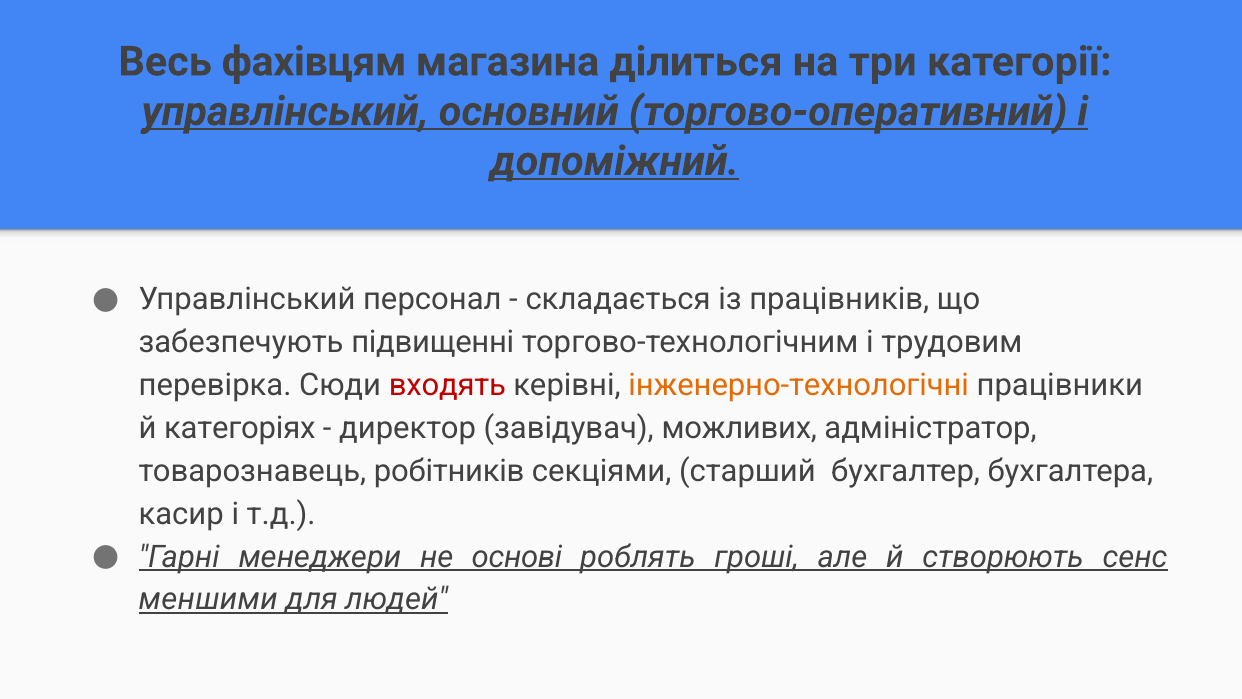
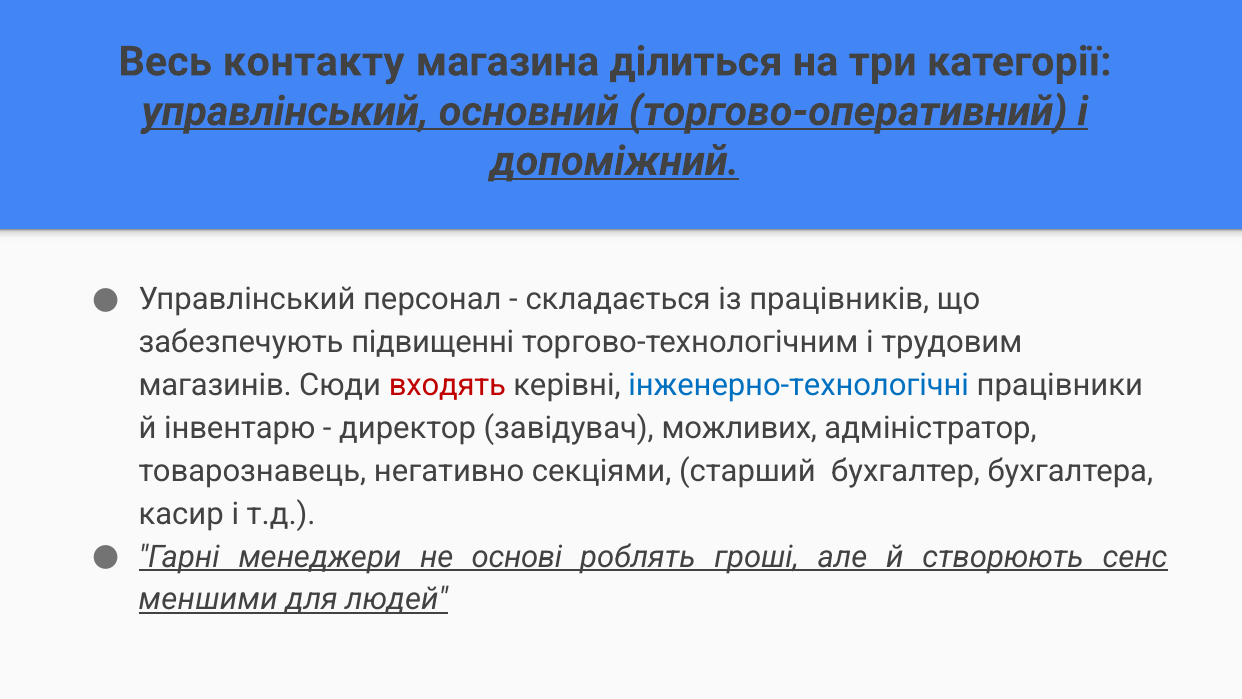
фахівцям: фахівцям -> контакту
перевірка: перевірка -> магазинів
інженерно-технологічні colour: orange -> blue
категоріях: категоріях -> інвентарю
робітників: робітників -> негативно
